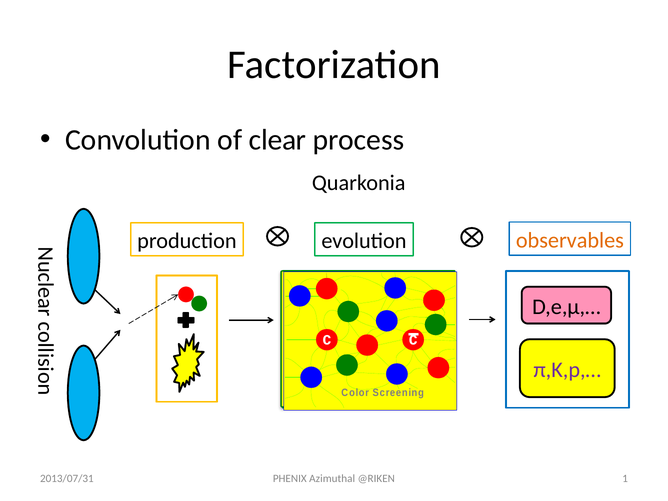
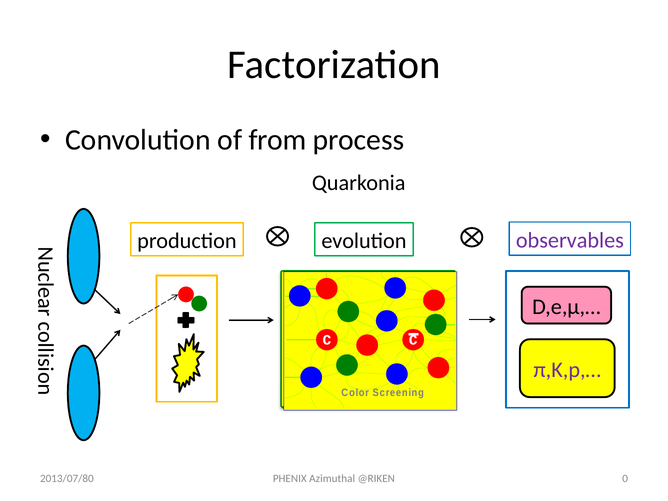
clear: clear -> from
observables colour: orange -> purple
2013/07/31: 2013/07/31 -> 2013/07/80
1: 1 -> 0
